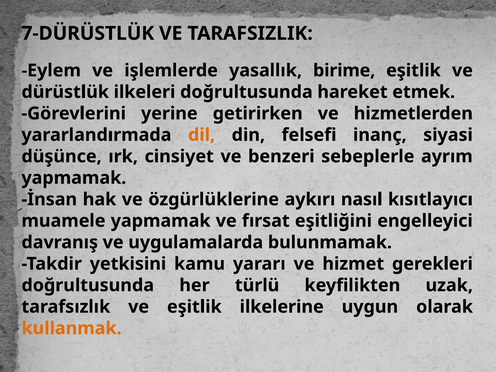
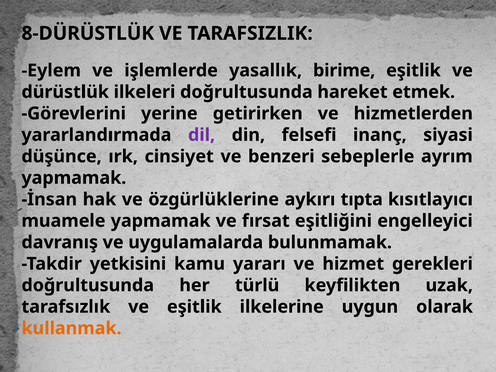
7-DÜRÜSTLÜK: 7-DÜRÜSTLÜK -> 8-DÜRÜSTLÜK
dil colour: orange -> purple
nasıl: nasıl -> tıpta
